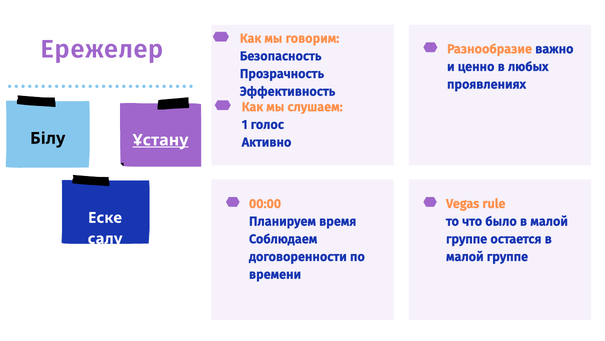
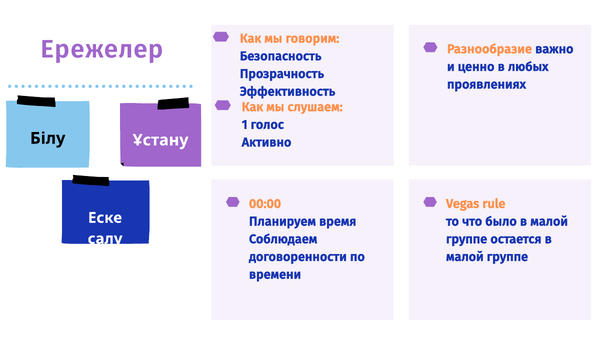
Ұстану underline: present -> none
